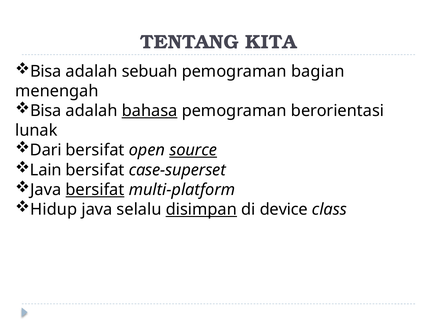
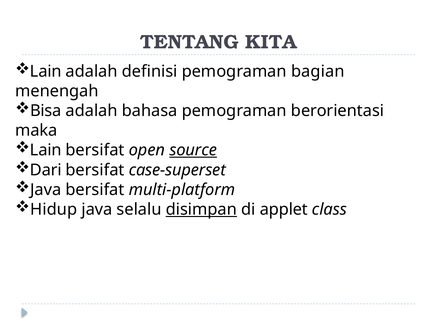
Bisa at (46, 71): Bisa -> Lain
sebuah: sebuah -> definisi
bahasa underline: present -> none
lunak: lunak -> maka
Dari at (46, 150): Dari -> Lain
Lain: Lain -> Dari
bersifat at (95, 189) underline: present -> none
device: device -> applet
